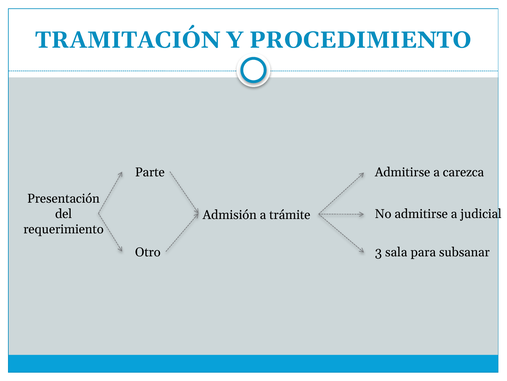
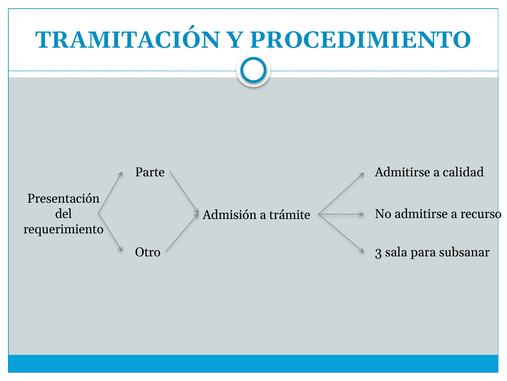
carezca: carezca -> calidad
judicial: judicial -> recurso
